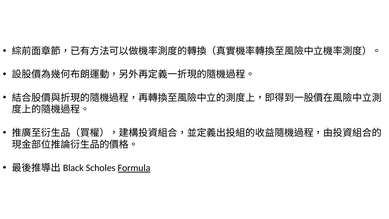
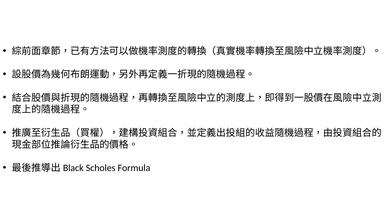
Formula underline: present -> none
